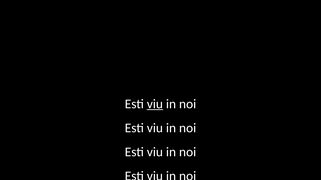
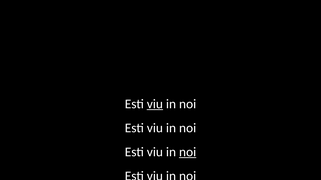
noi at (188, 152) underline: none -> present
